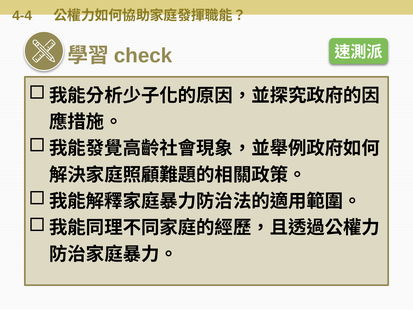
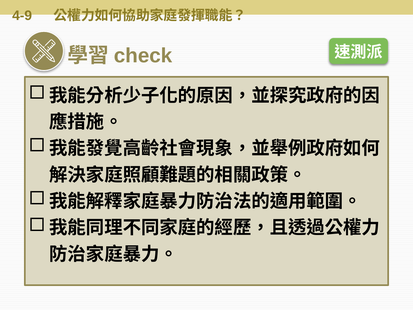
4-4: 4-4 -> 4-9
